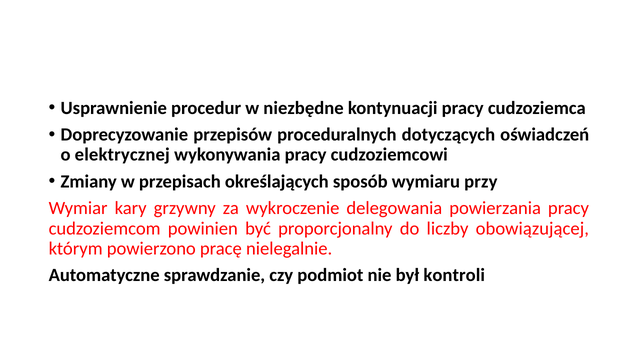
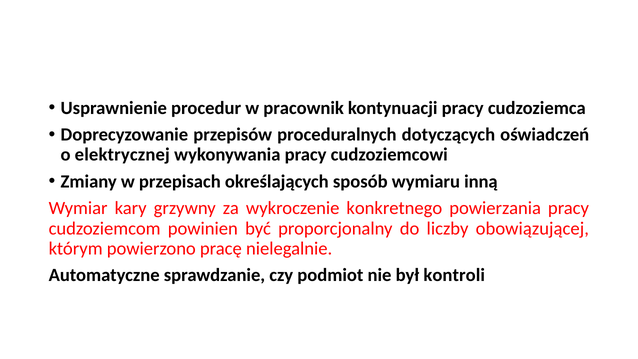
niezbędne: niezbędne -> pracownik
przy: przy -> inną
delegowania: delegowania -> konkretnego
